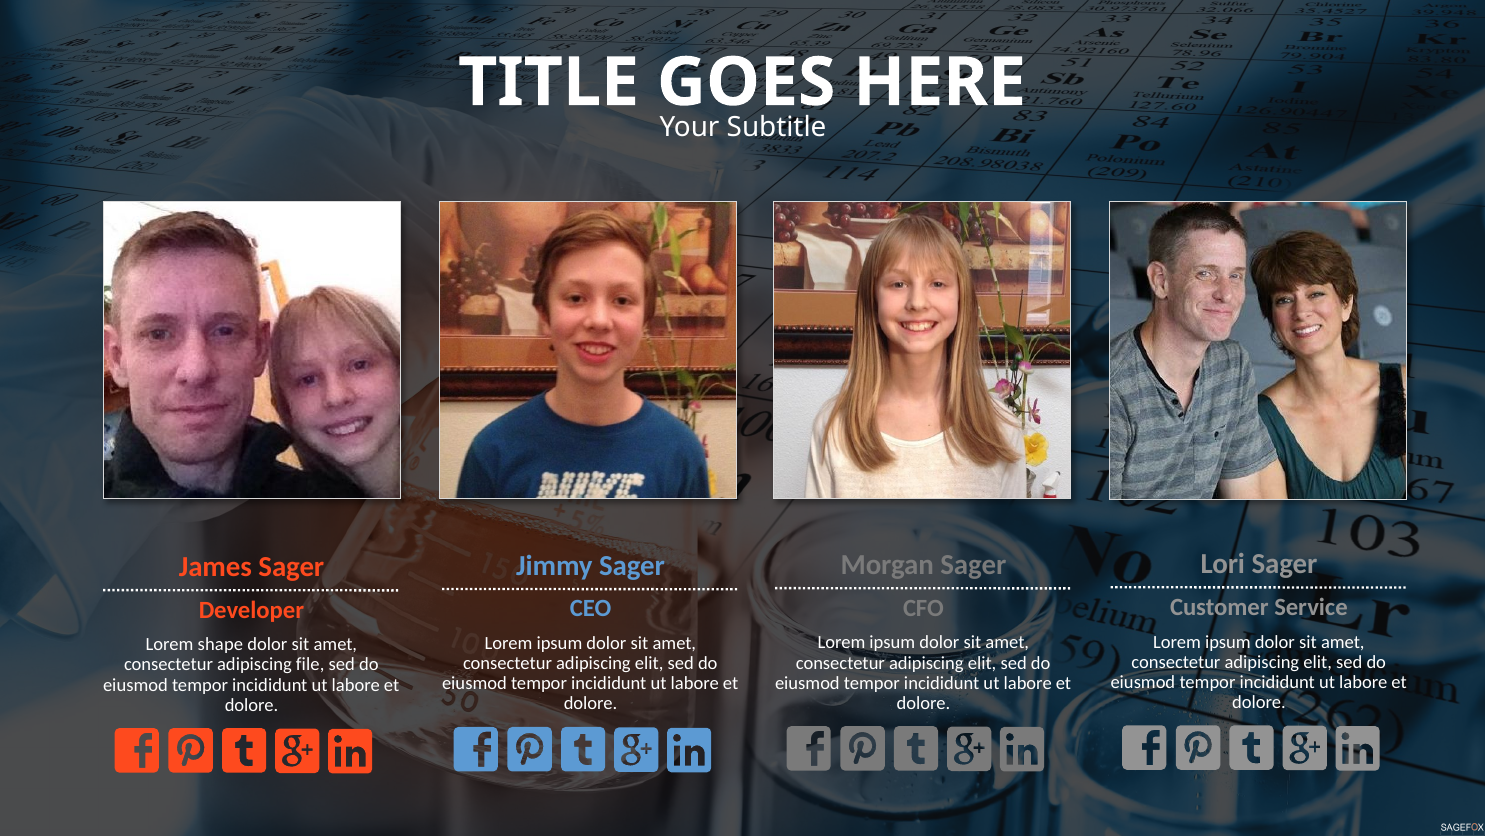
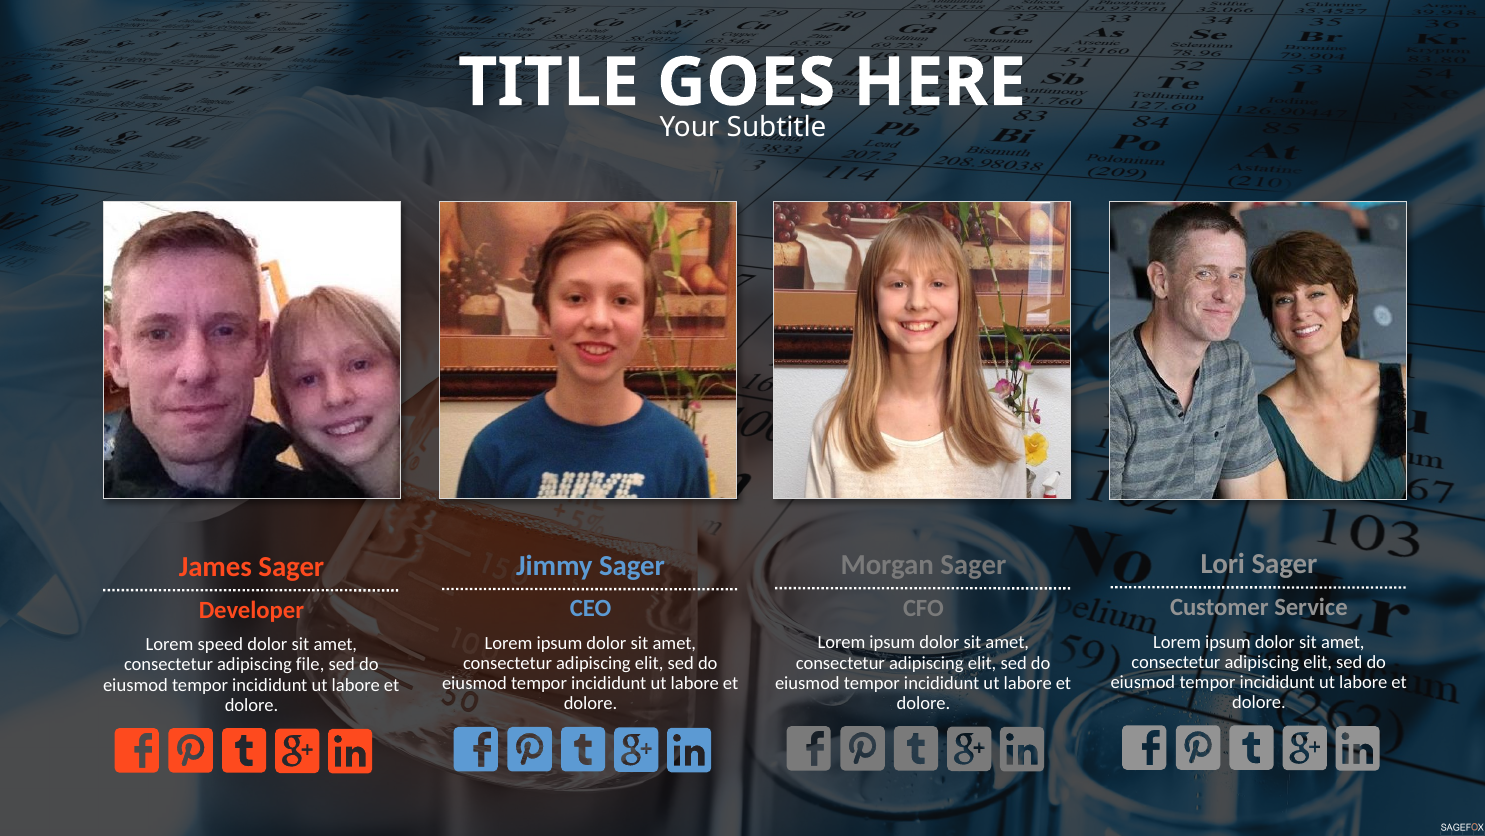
shape: shape -> speed
